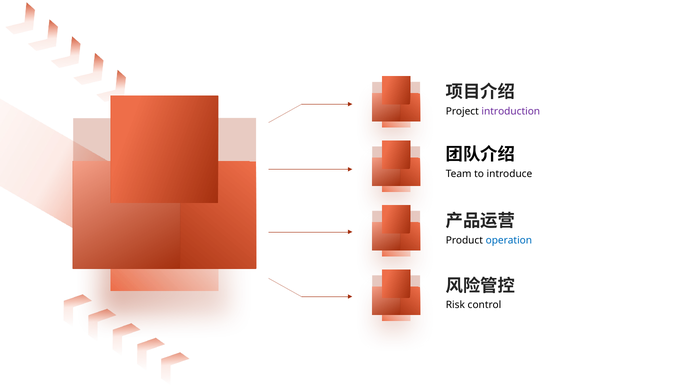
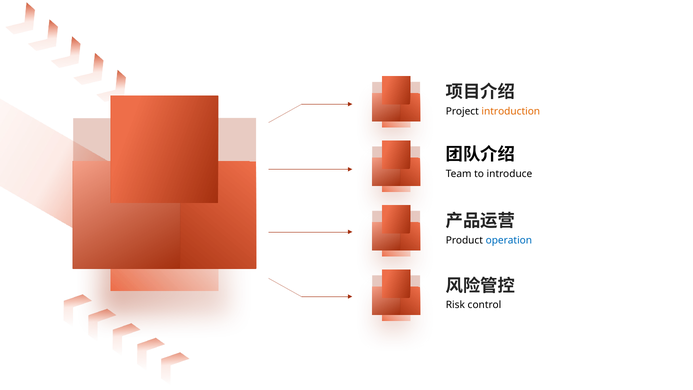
introduction colour: purple -> orange
